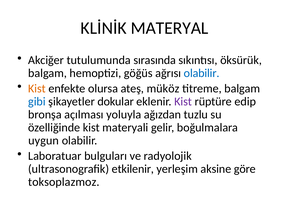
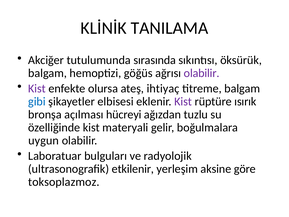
MATERYAL: MATERYAL -> TANILAMA
olabilir at (202, 73) colour: blue -> purple
Kist at (37, 88) colour: orange -> purple
müköz: müköz -> ihtiyaç
dokular: dokular -> elbisesi
edip: edip -> ısırık
yoluyla: yoluyla -> hücreyi
